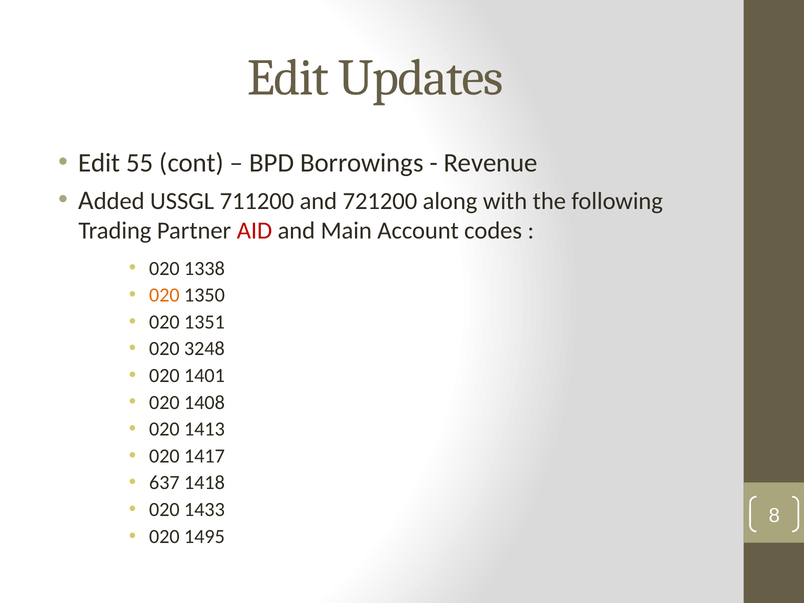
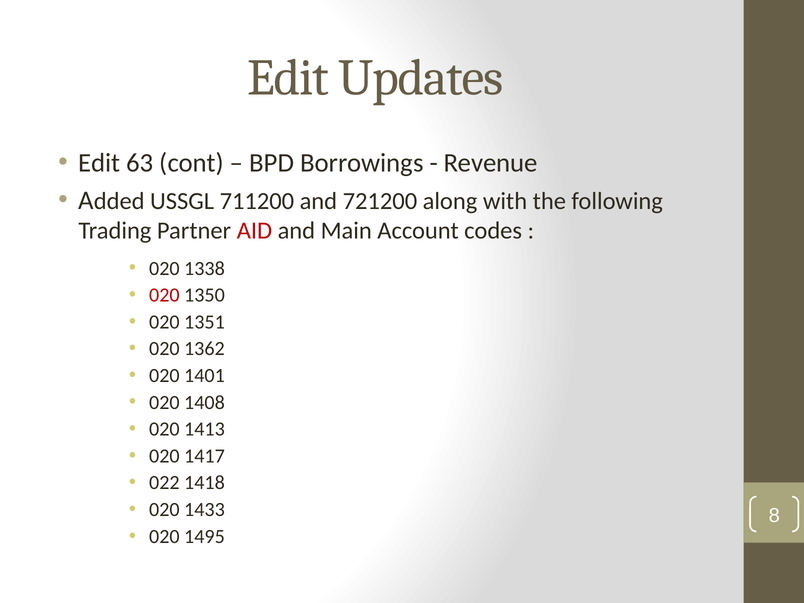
55: 55 -> 63
020 at (164, 295) colour: orange -> red
3248: 3248 -> 1362
637: 637 -> 022
